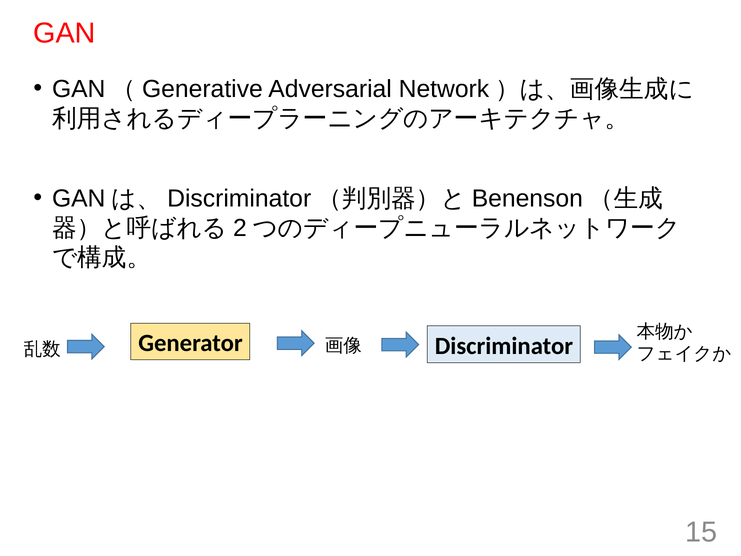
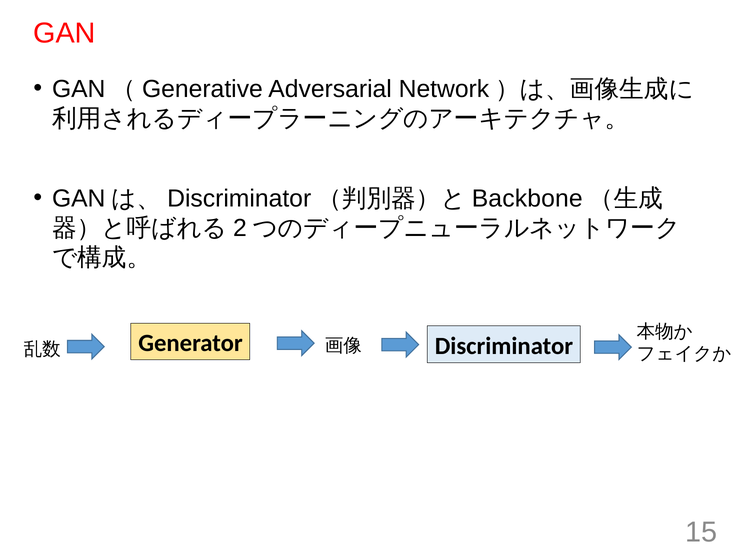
Benenson: Benenson -> Backbone
